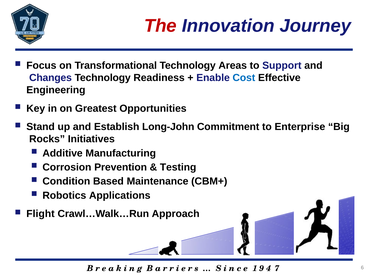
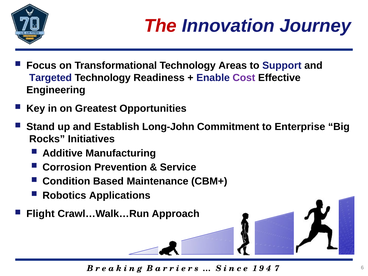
Changes: Changes -> Targeted
Cost colour: blue -> purple
Testing: Testing -> Service
